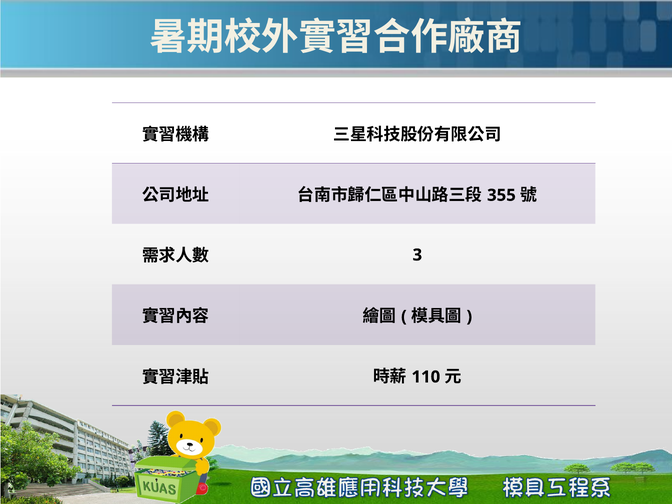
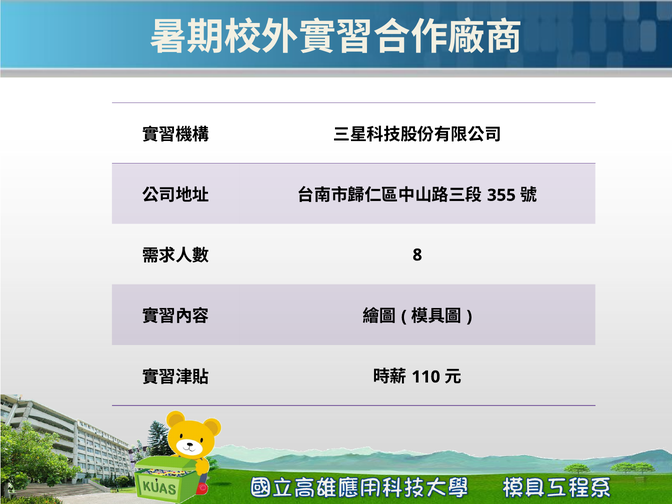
3: 3 -> 8
